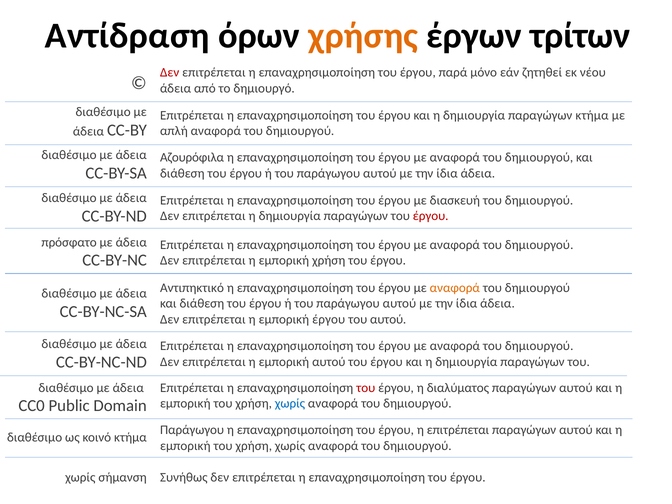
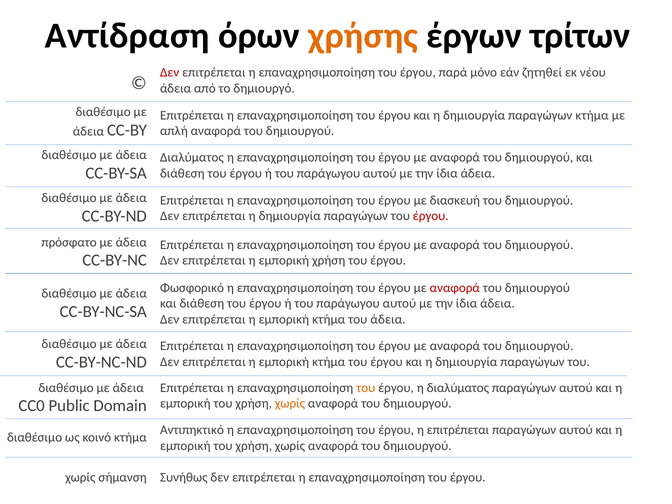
Αζουρόφιλα at (192, 158): Αζουρόφιλα -> Διαλύματος
Αντιπηκτικό: Αντιπηκτικό -> Φωσφορικό
αναφορά at (455, 288) colour: orange -> red
έργου at (329, 319): έργου -> κτήμα
του αυτού: αυτού -> άδεια
αυτού at (329, 362): αυτού -> κτήμα
του at (366, 388) colour: red -> orange
χωρίς at (290, 403) colour: blue -> orange
Παράγωγου at (192, 430): Παράγωγου -> Αντιπηκτικό
